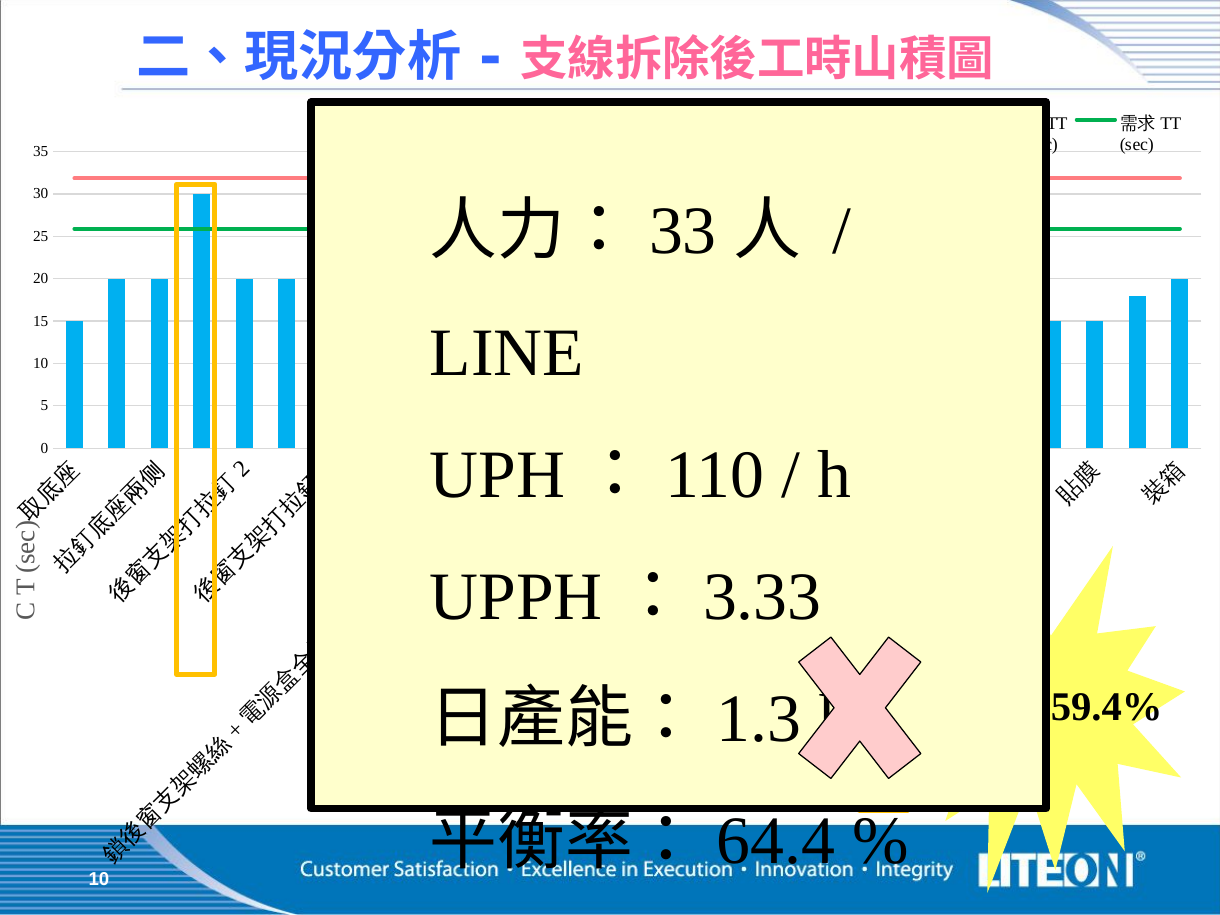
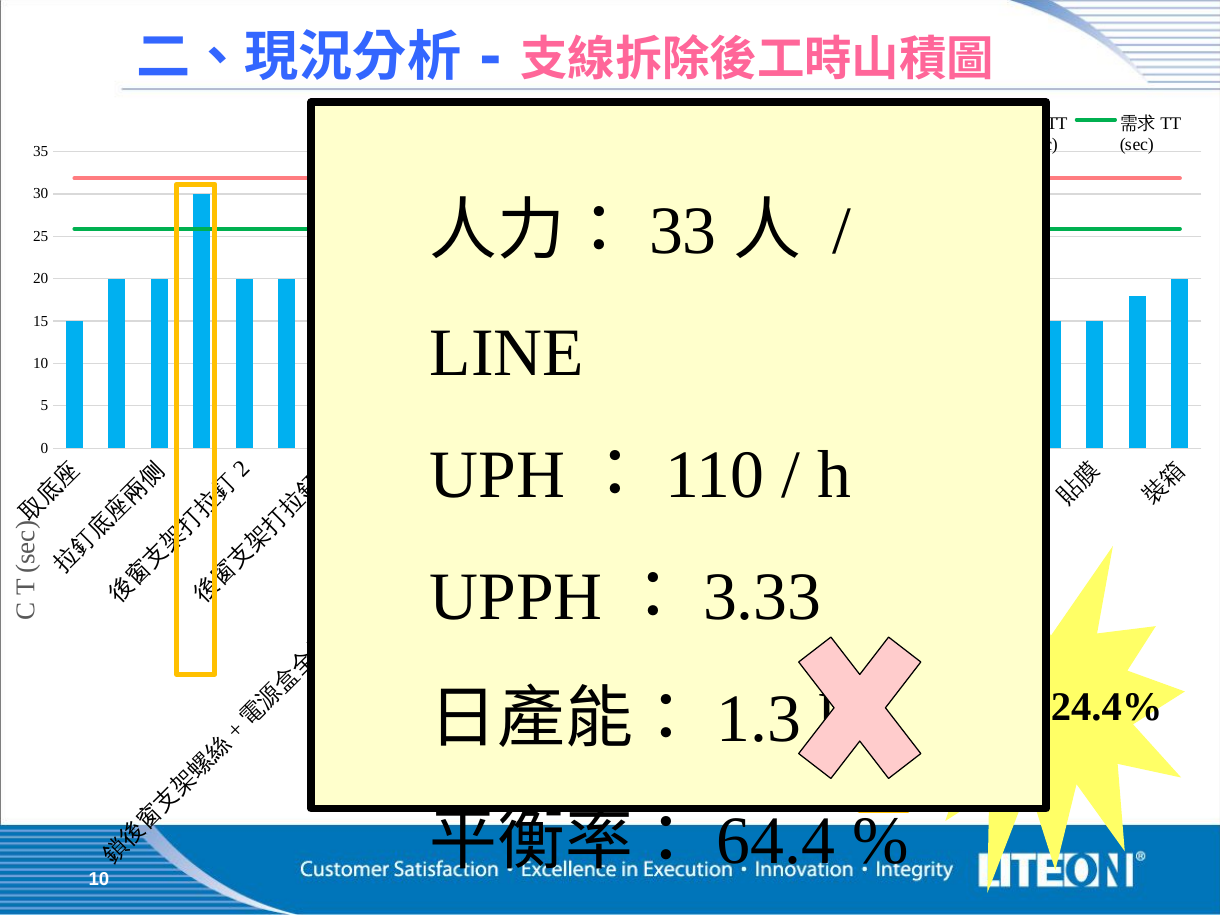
59.4%: 59.4% -> 24.4%
